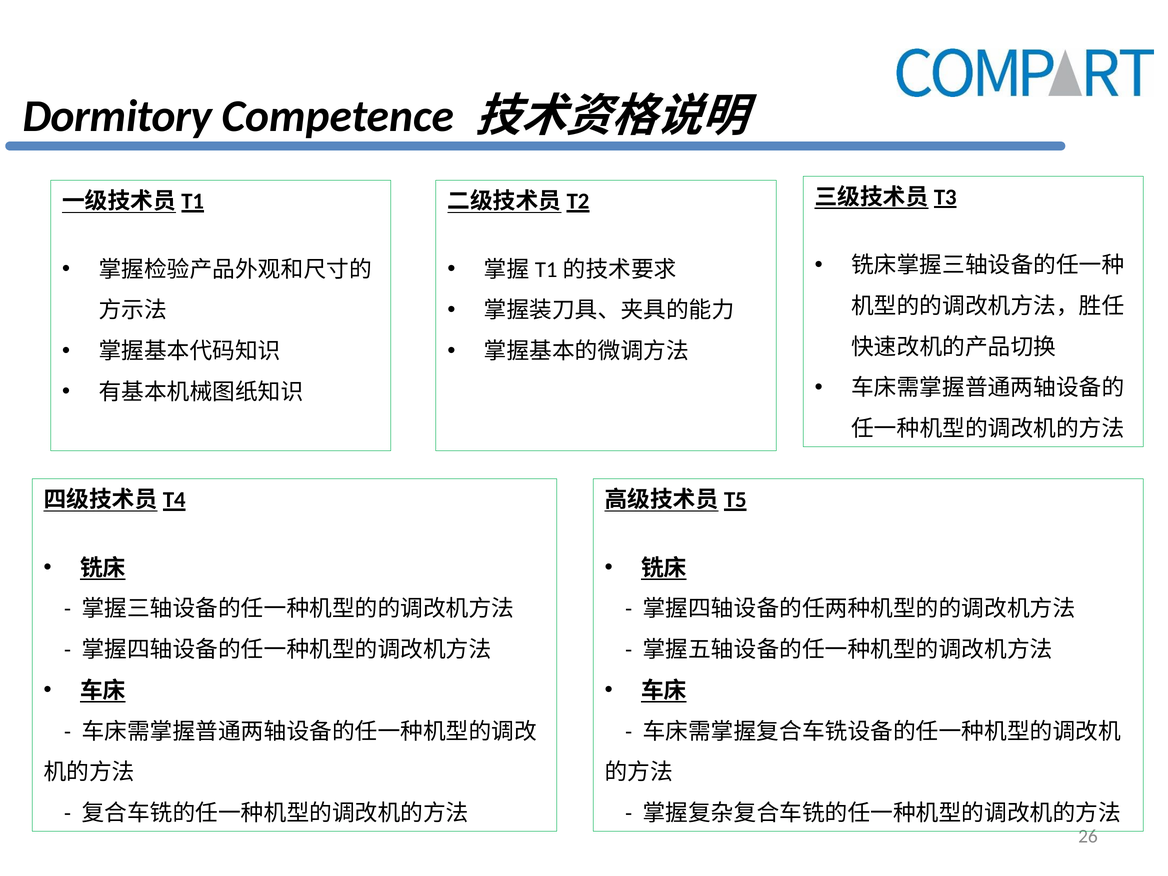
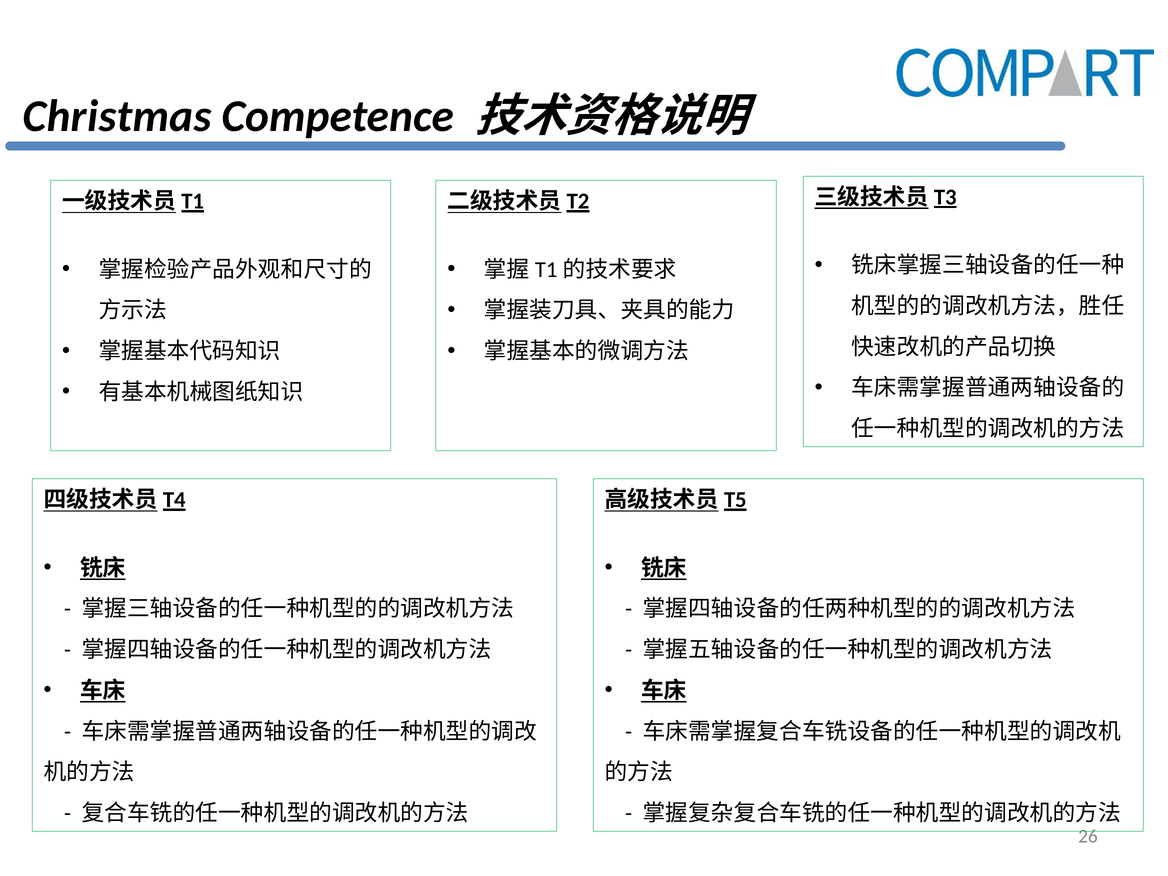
Dormitory: Dormitory -> Christmas
